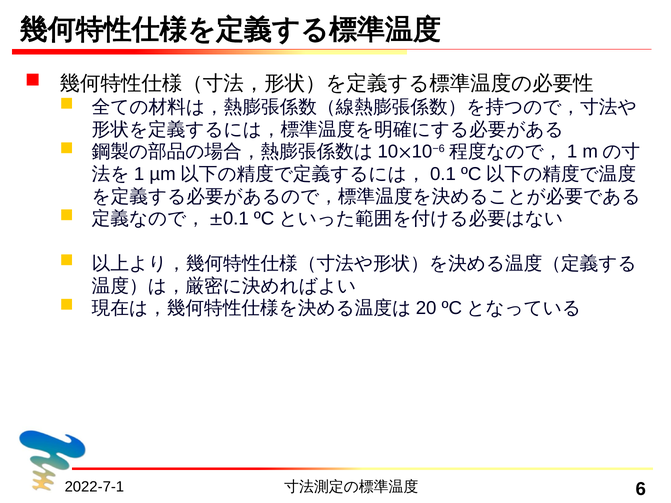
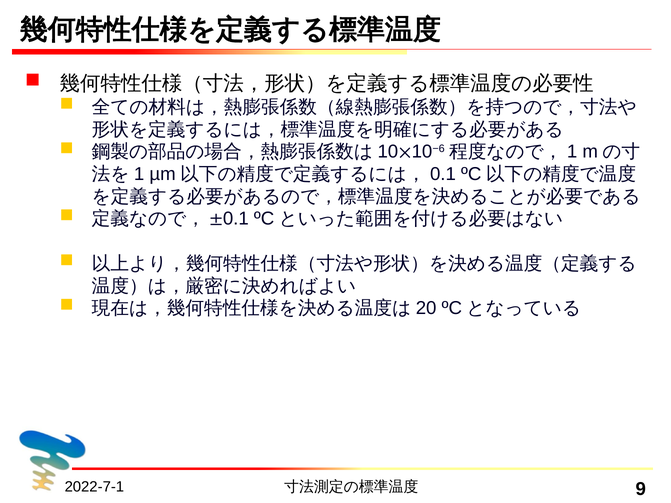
6: 6 -> 9
